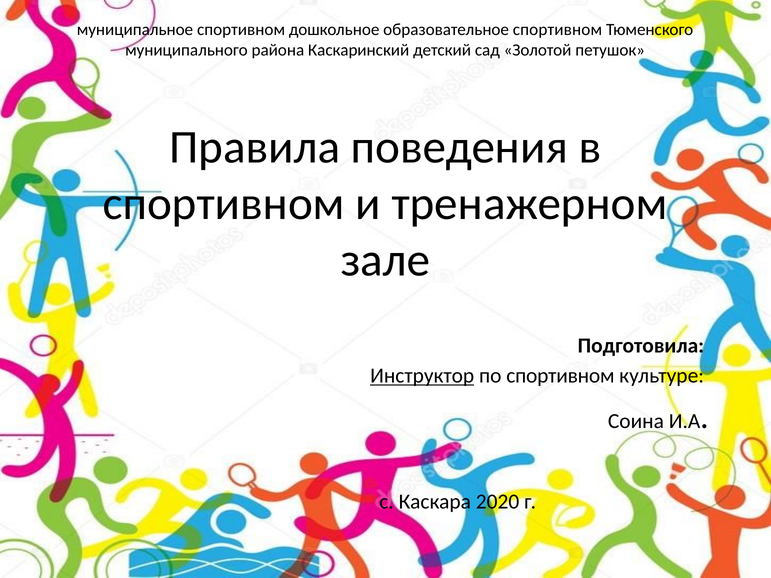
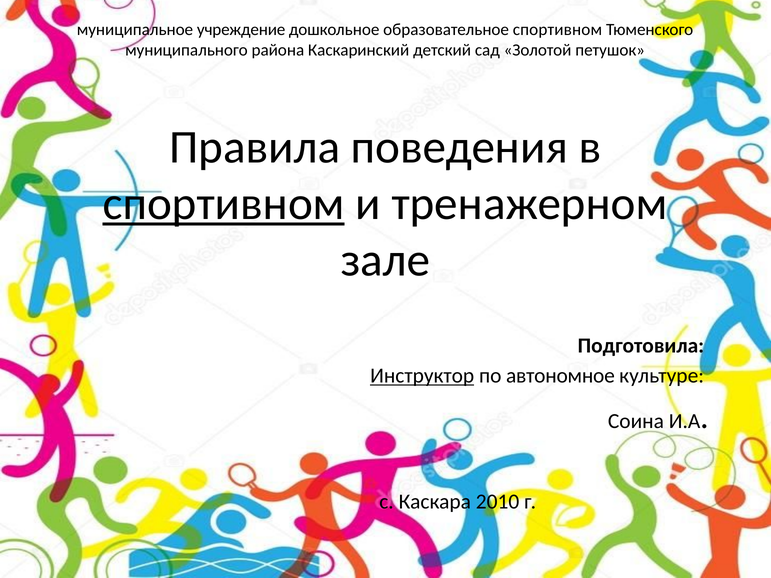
муниципальное спортивном: спортивном -> учреждение
спортивном at (224, 204) underline: none -> present
по спортивном: спортивном -> автономное
2020: 2020 -> 2010
